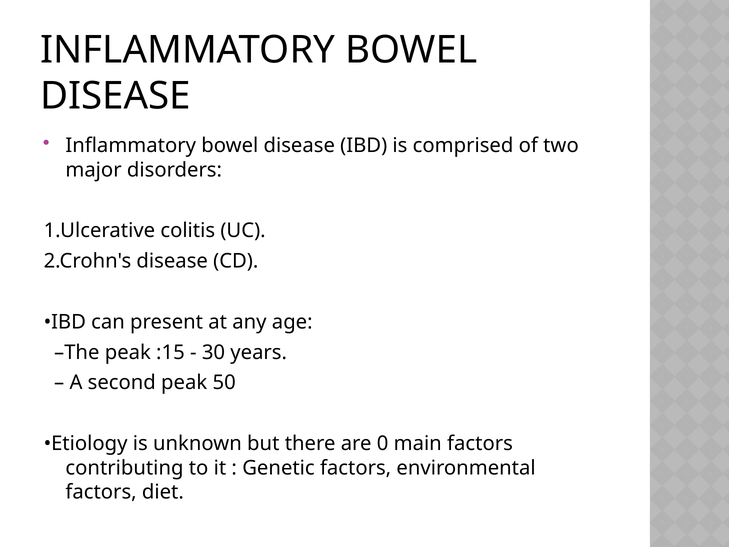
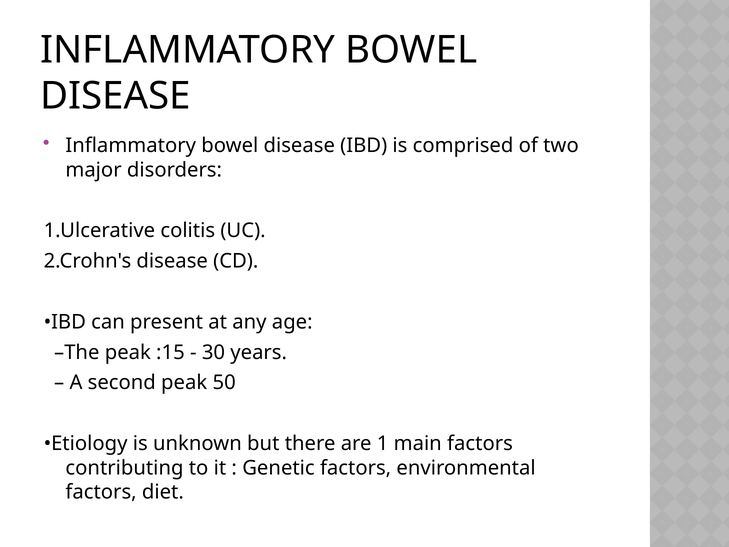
0: 0 -> 1
